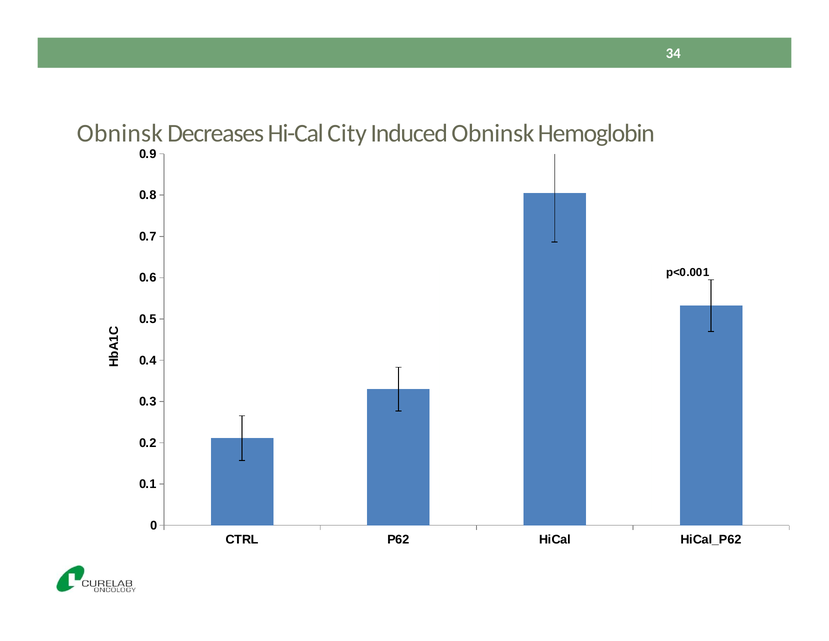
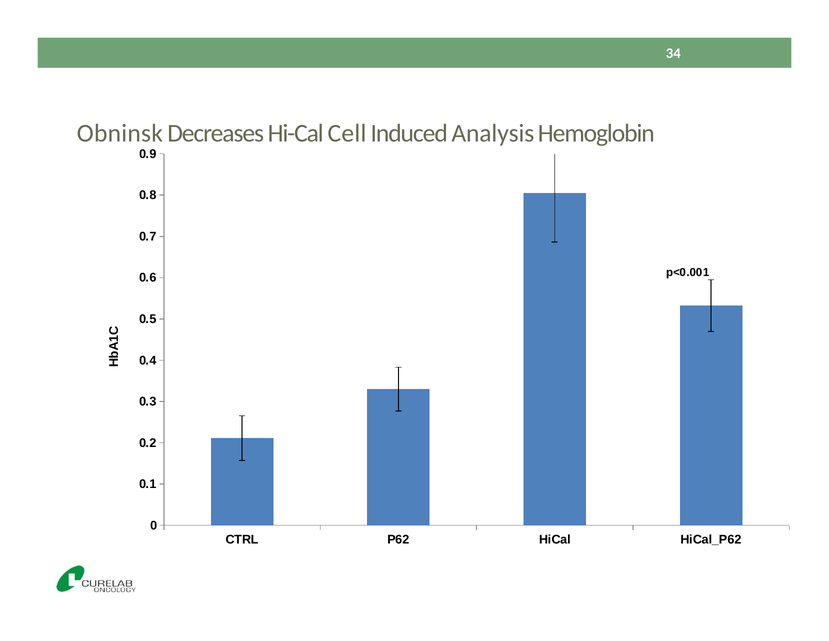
City: City -> Cell
Induced Obninsk: Obninsk -> Analysis
